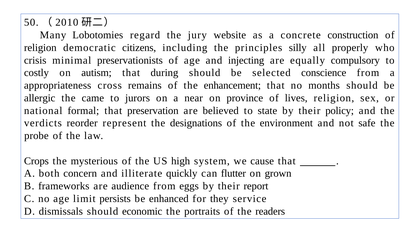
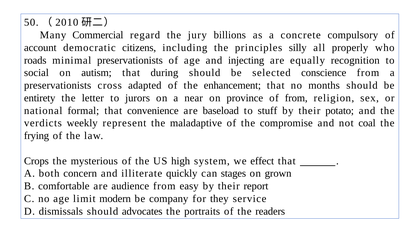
Lobotomies: Lobotomies -> Commercial
website: website -> billions
construction: construction -> compulsory
religion at (40, 48): religion -> account
crisis: crisis -> roads
compulsory: compulsory -> recognition
costly: costly -> social
appropriateness at (58, 86): appropriateness -> preservationists
remains: remains -> adapted
allergic: allergic -> entirety
came: came -> letter
of lives: lives -> from
preservation: preservation -> convenience
believed: believed -> baseload
state: state -> stuff
policy: policy -> potato
reorder: reorder -> weekly
designations: designations -> maladaptive
environment: environment -> compromise
safe: safe -> coal
probe: probe -> frying
cause: cause -> effect
flutter: flutter -> stages
frameworks: frameworks -> comfortable
eggs: eggs -> easy
persists: persists -> modern
enhanced: enhanced -> company
economic: economic -> advocates
